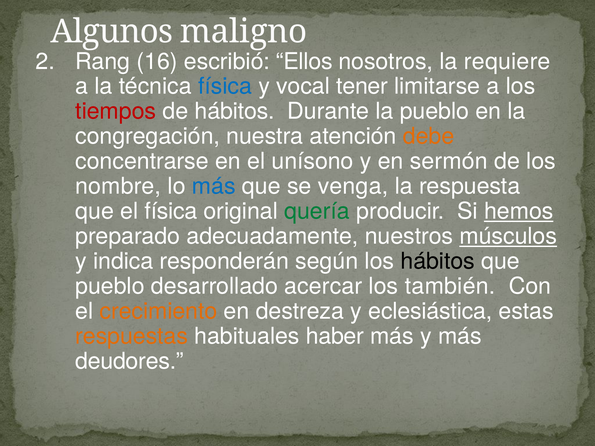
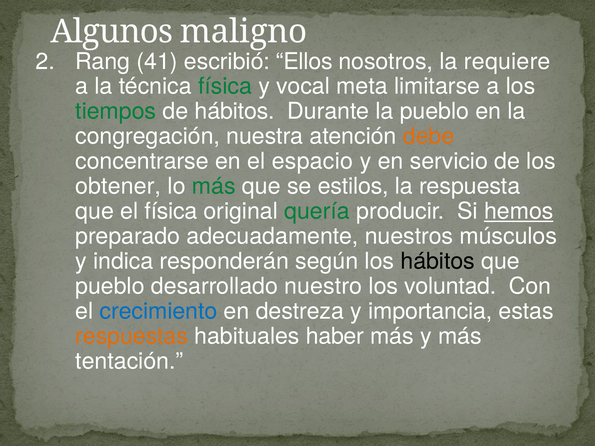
16: 16 -> 41
física at (225, 86) colour: blue -> green
tener: tener -> meta
tiempos colour: red -> green
unísono: unísono -> espacio
sermón: sermón -> servicio
nombre: nombre -> obtener
más at (214, 186) colour: blue -> green
venga: venga -> estilos
músculos underline: present -> none
acercar: acercar -> nuestro
también: también -> voluntad
crecimiento colour: orange -> blue
eclesiástica: eclesiástica -> importancia
deudores: deudores -> tentación
